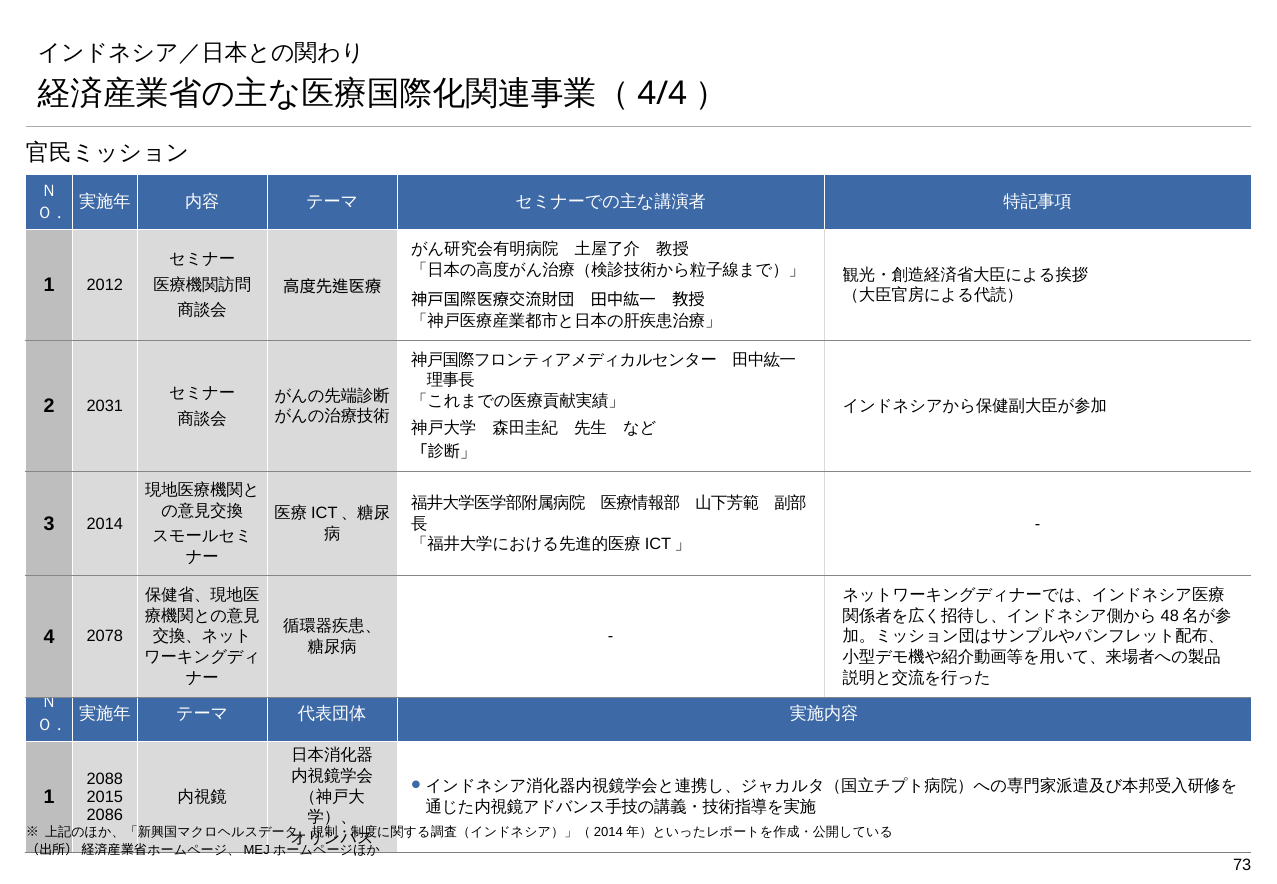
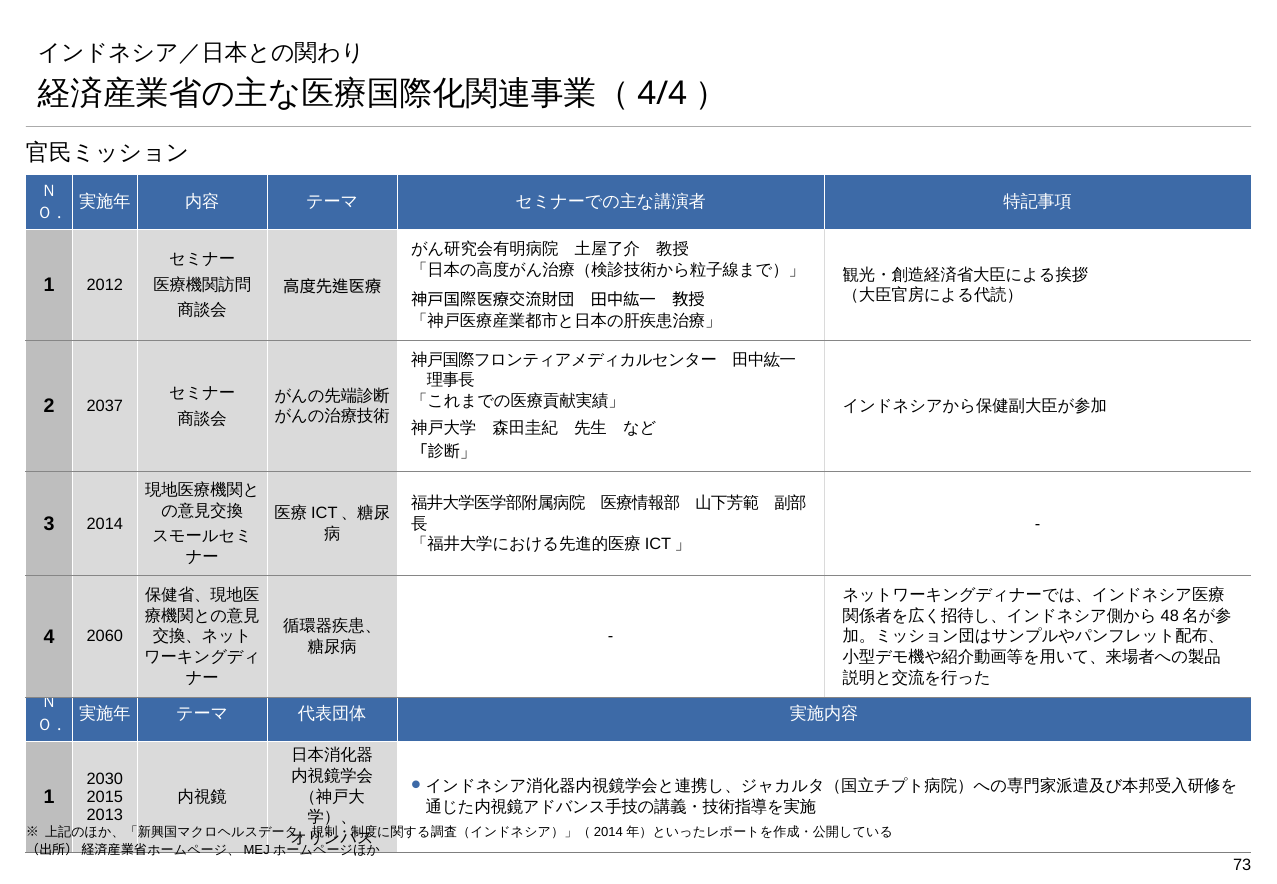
2031: 2031 -> 2037
2078: 2078 -> 2060
2088: 2088 -> 2030
2086: 2086 -> 2013
